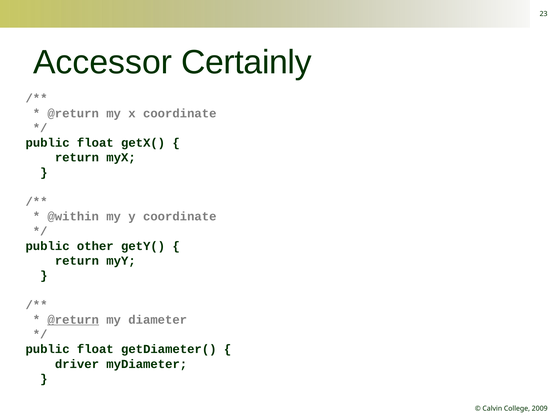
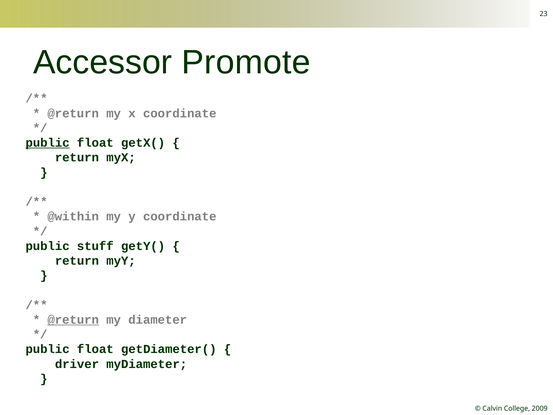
Certainly: Certainly -> Promote
public at (48, 143) underline: none -> present
other: other -> stuff
